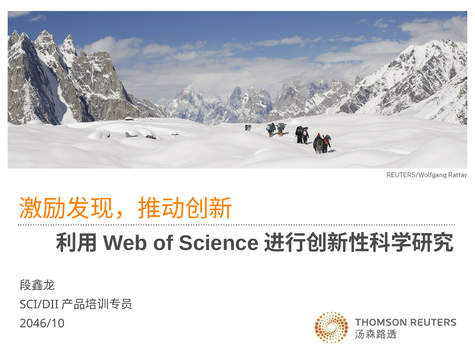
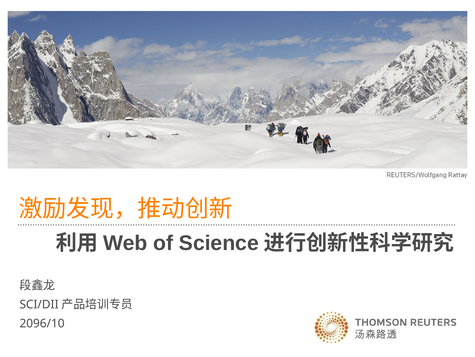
2046/10: 2046/10 -> 2096/10
